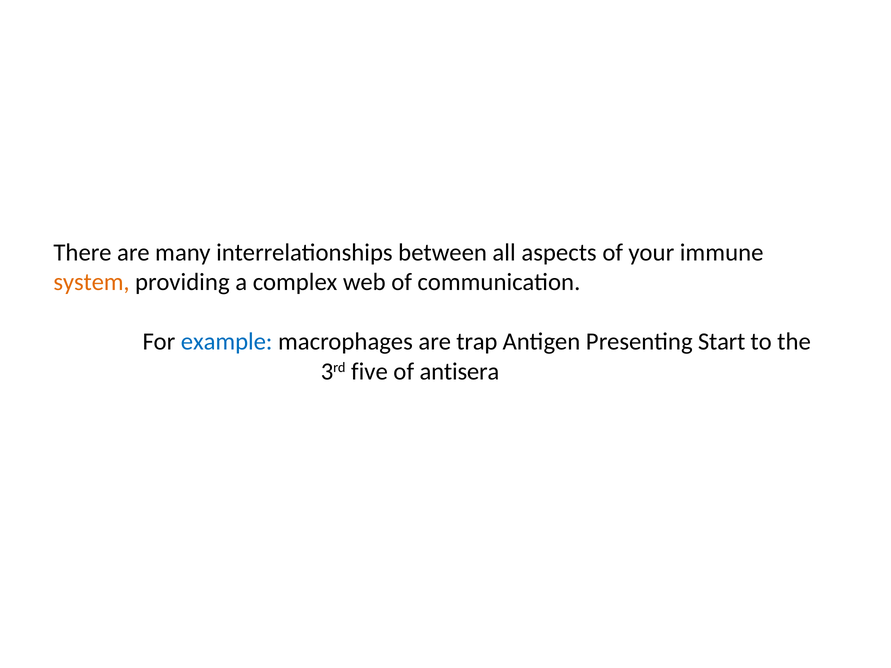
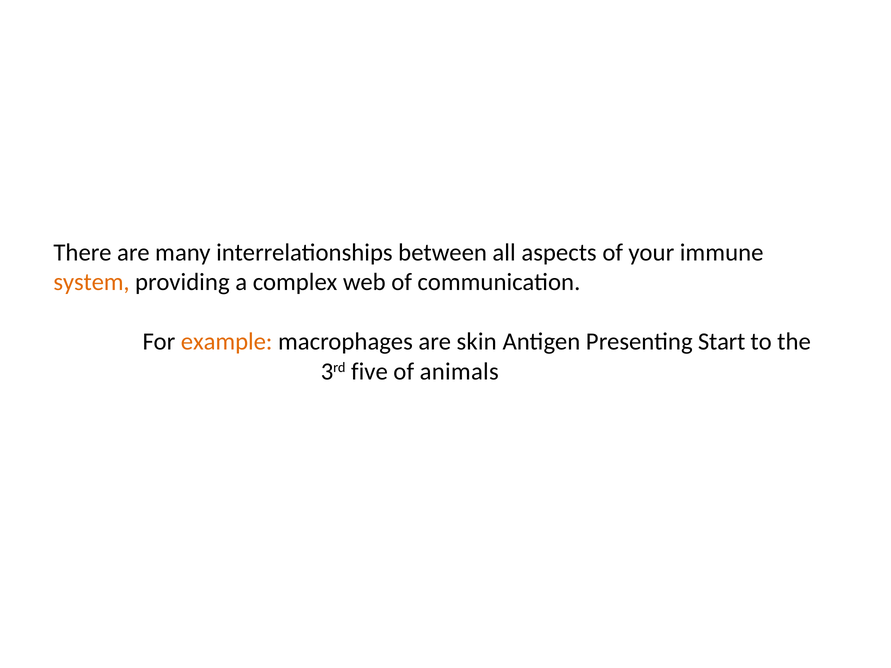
example colour: blue -> orange
trap: trap -> skin
antisera: antisera -> animals
